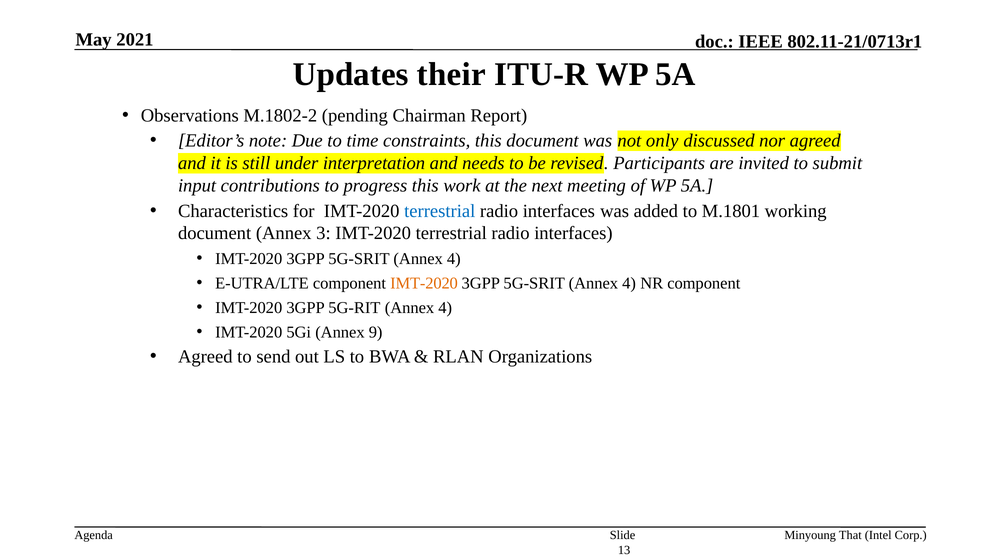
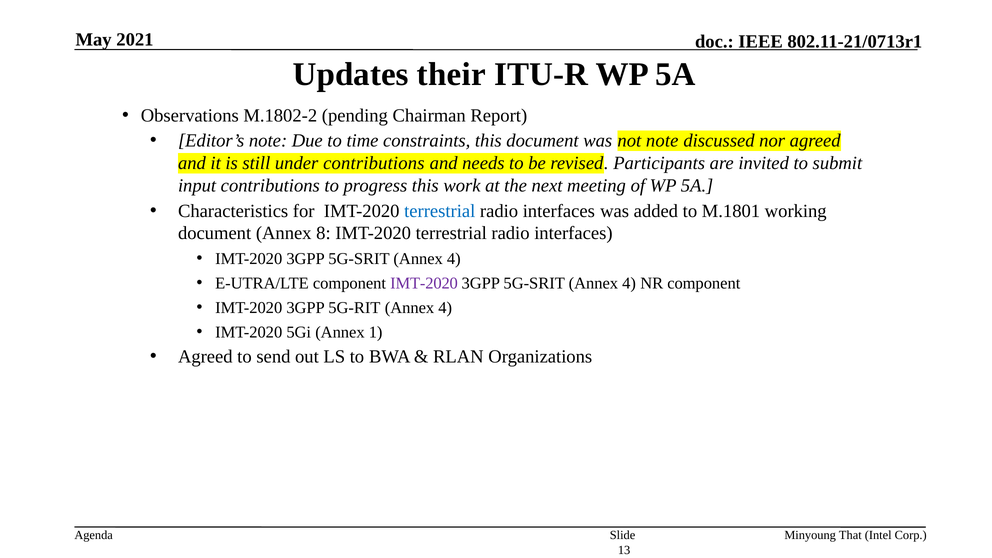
not only: only -> note
under interpretation: interpretation -> contributions
3: 3 -> 8
IMT-2020 at (424, 283) colour: orange -> purple
9: 9 -> 1
